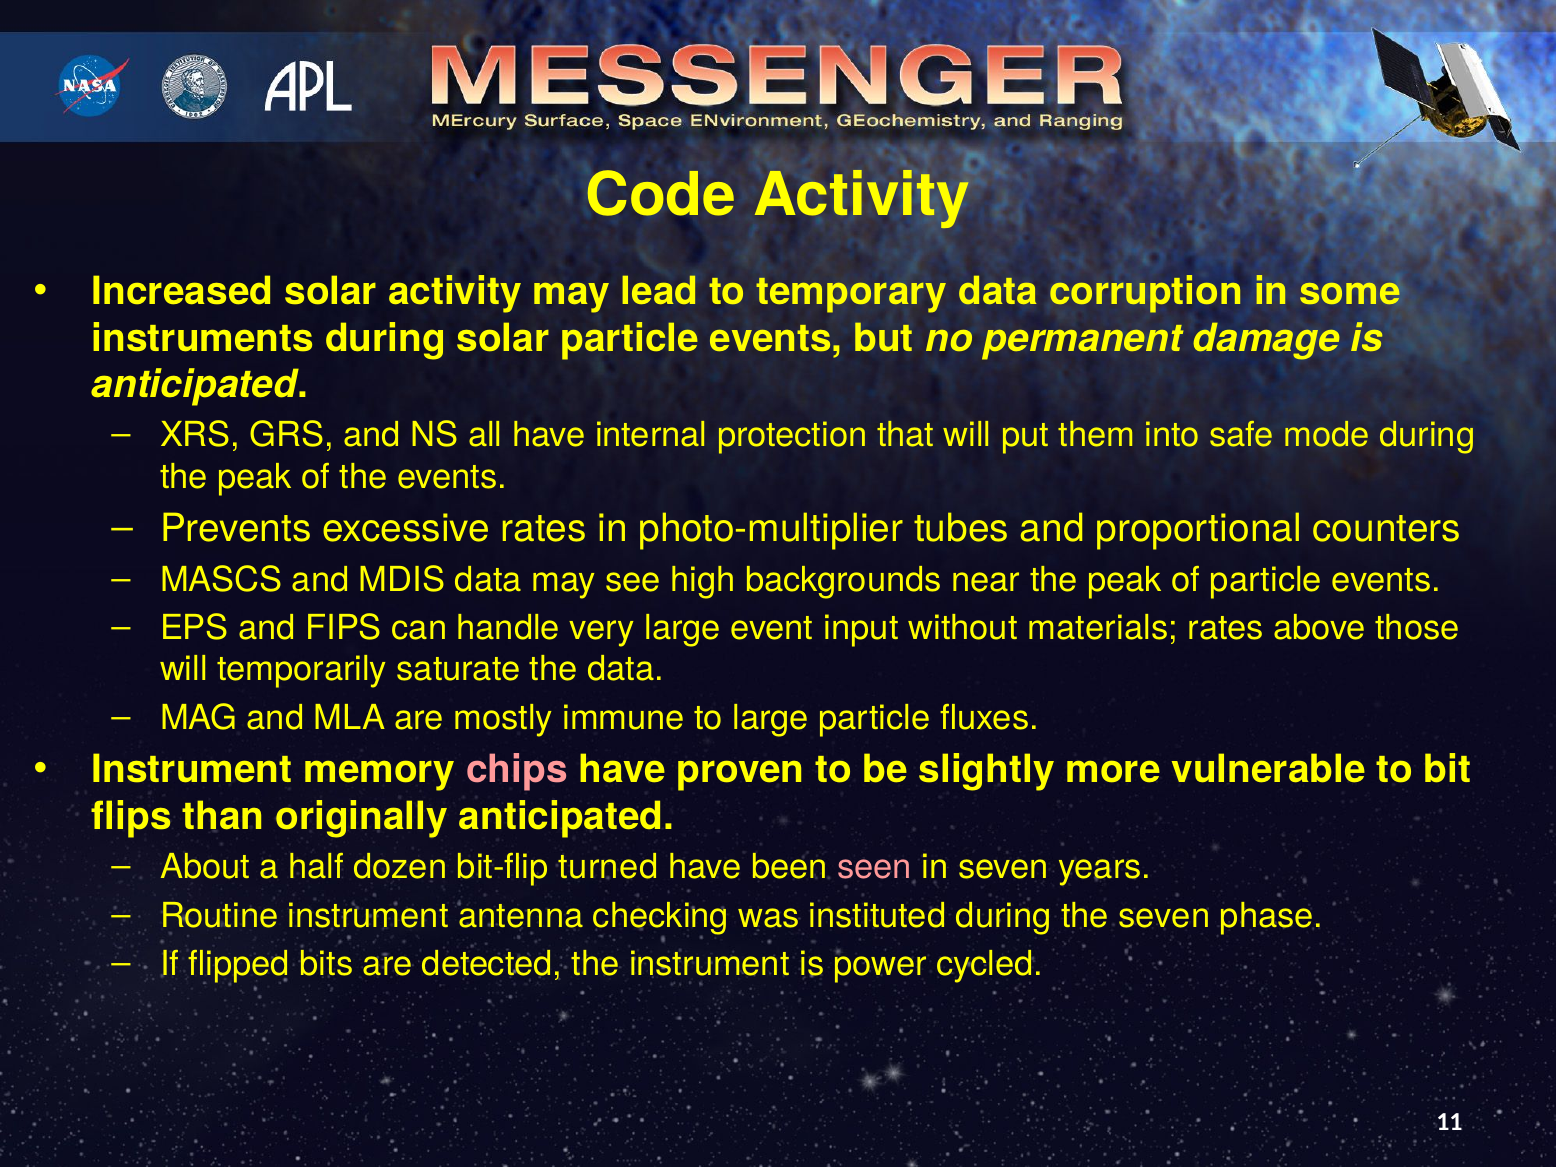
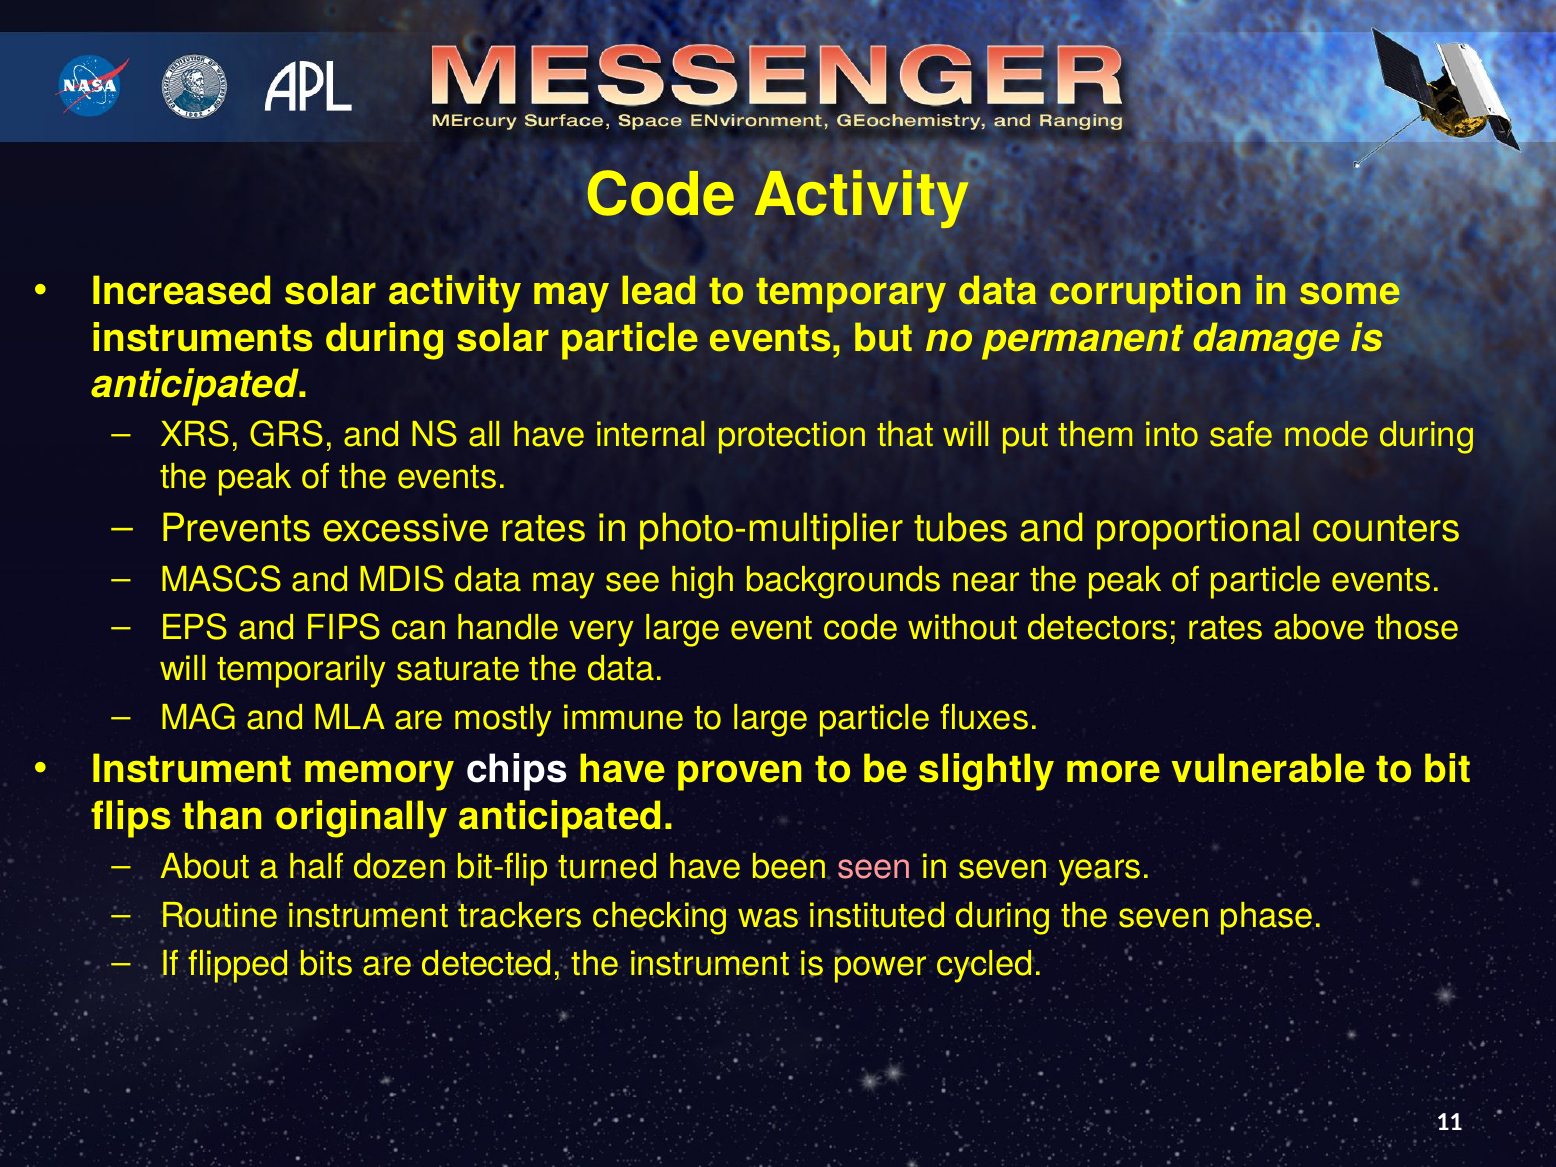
event input: input -> code
materials: materials -> detectors
chips colour: pink -> white
antenna: antenna -> trackers
